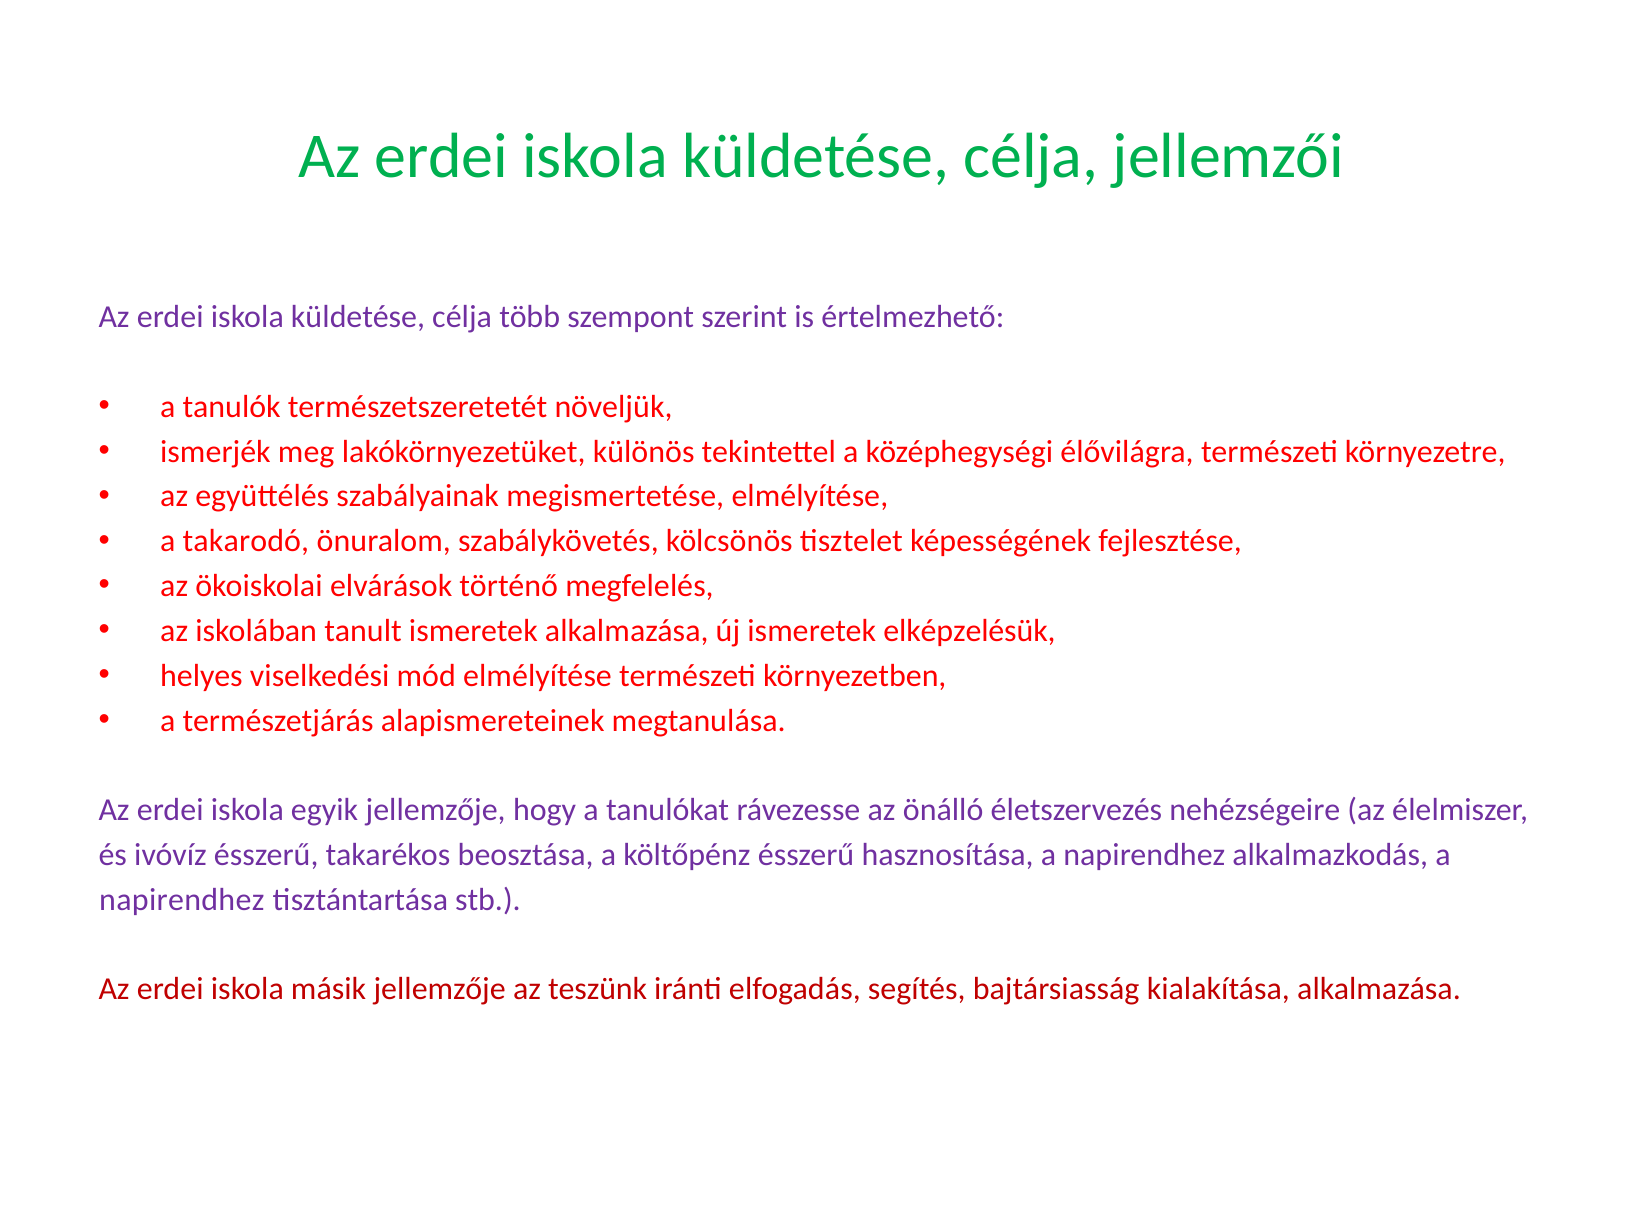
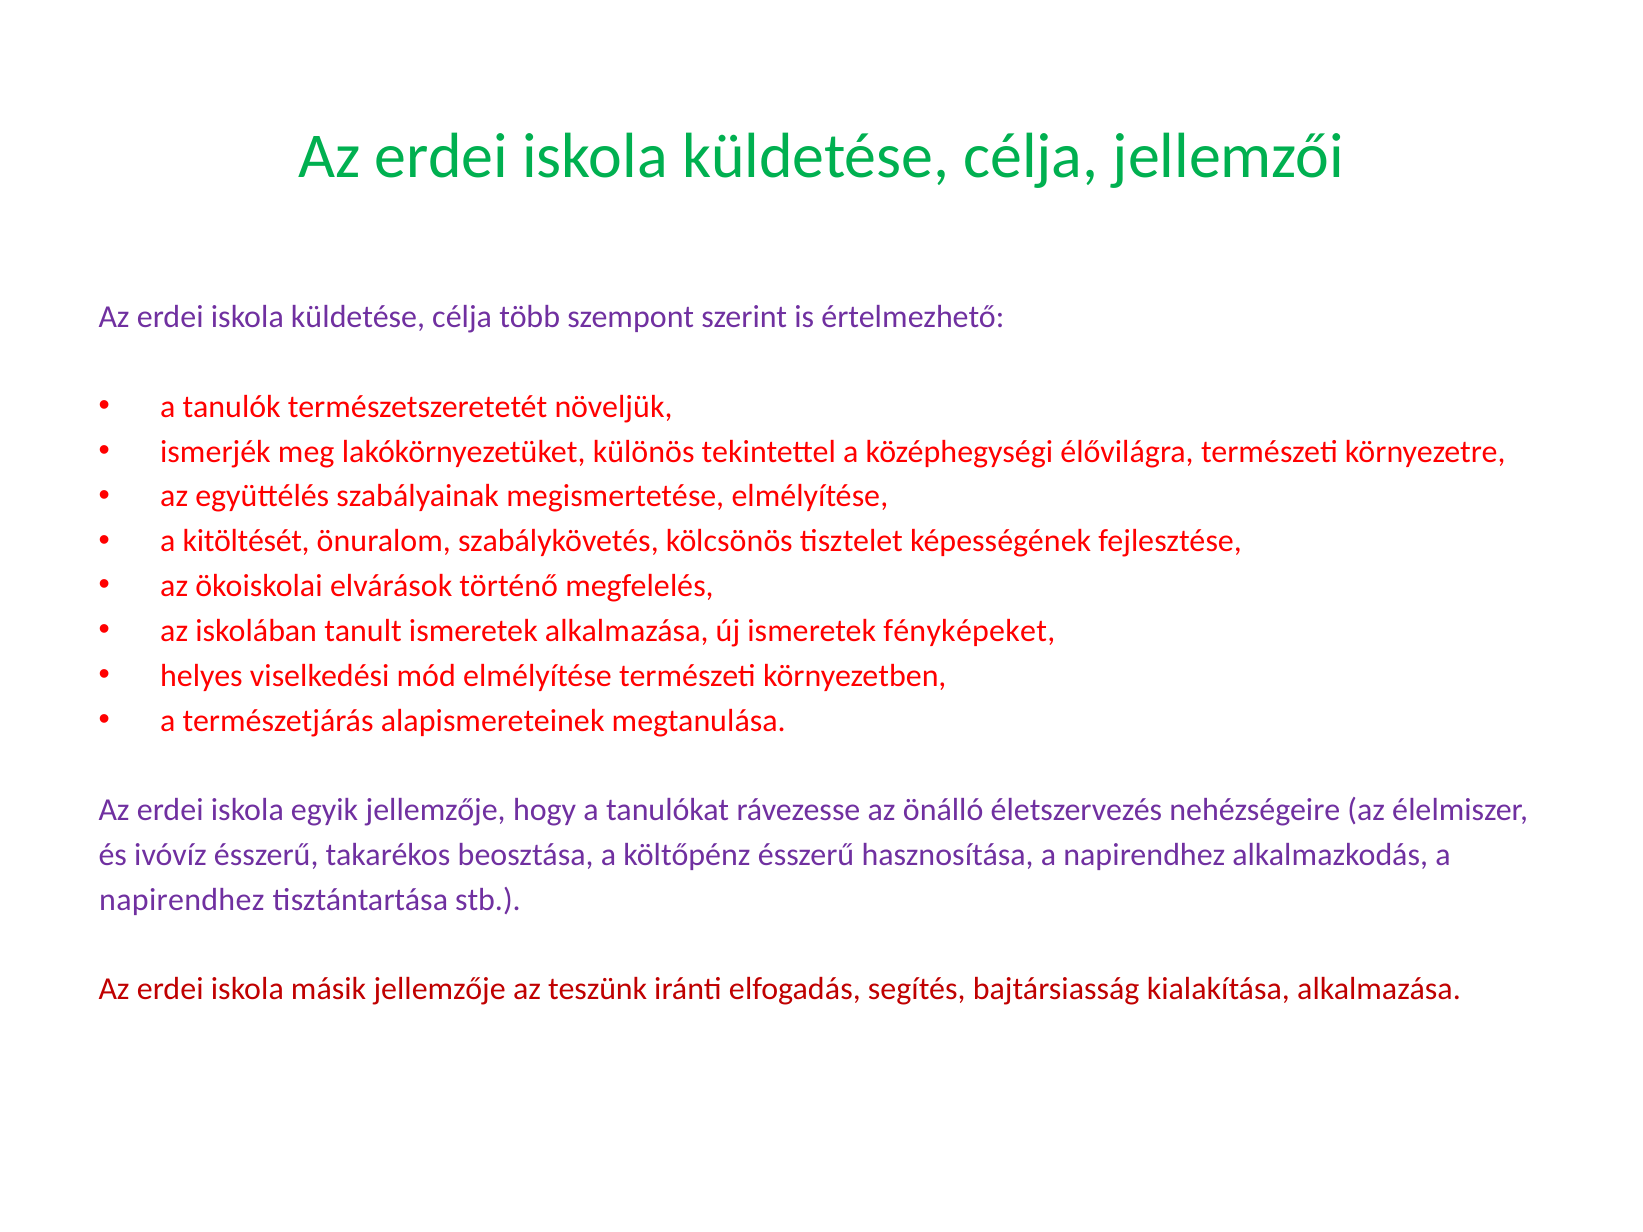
takarodó: takarodó -> kitöltését
elképzelésük: elképzelésük -> fényképeket
